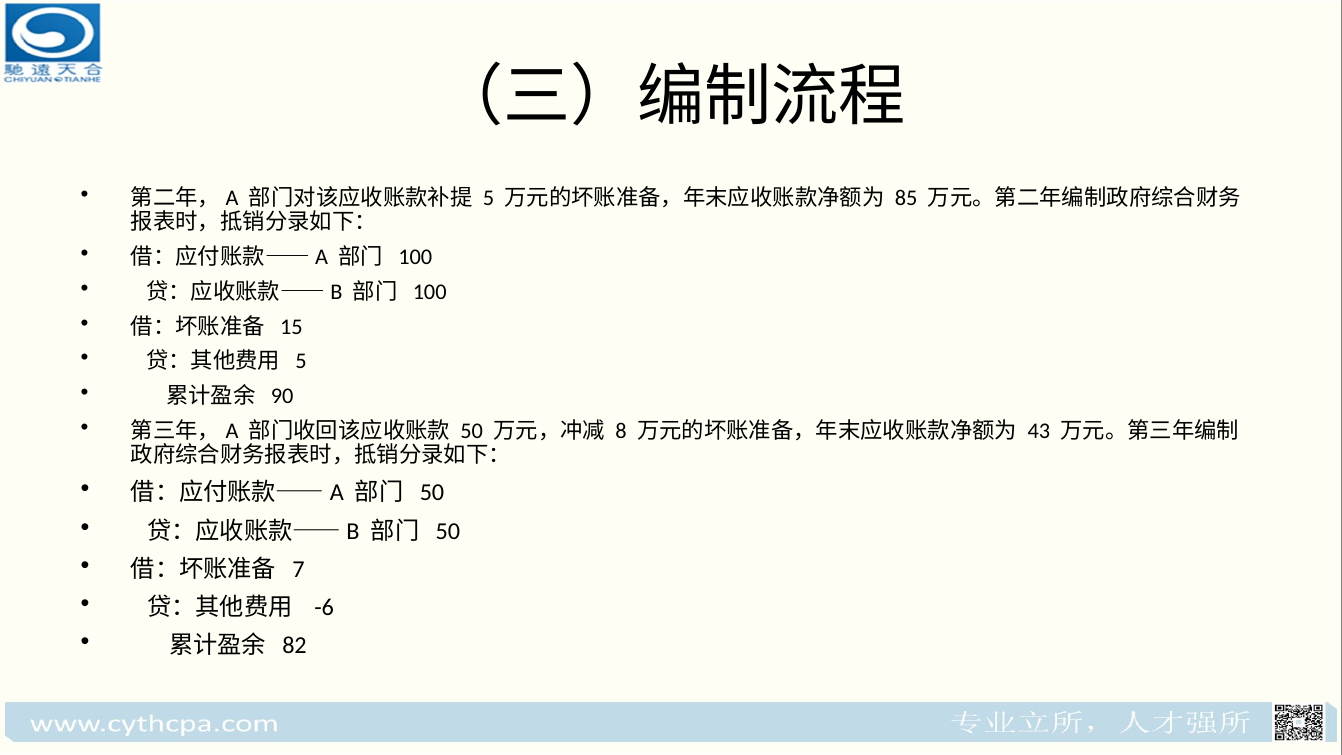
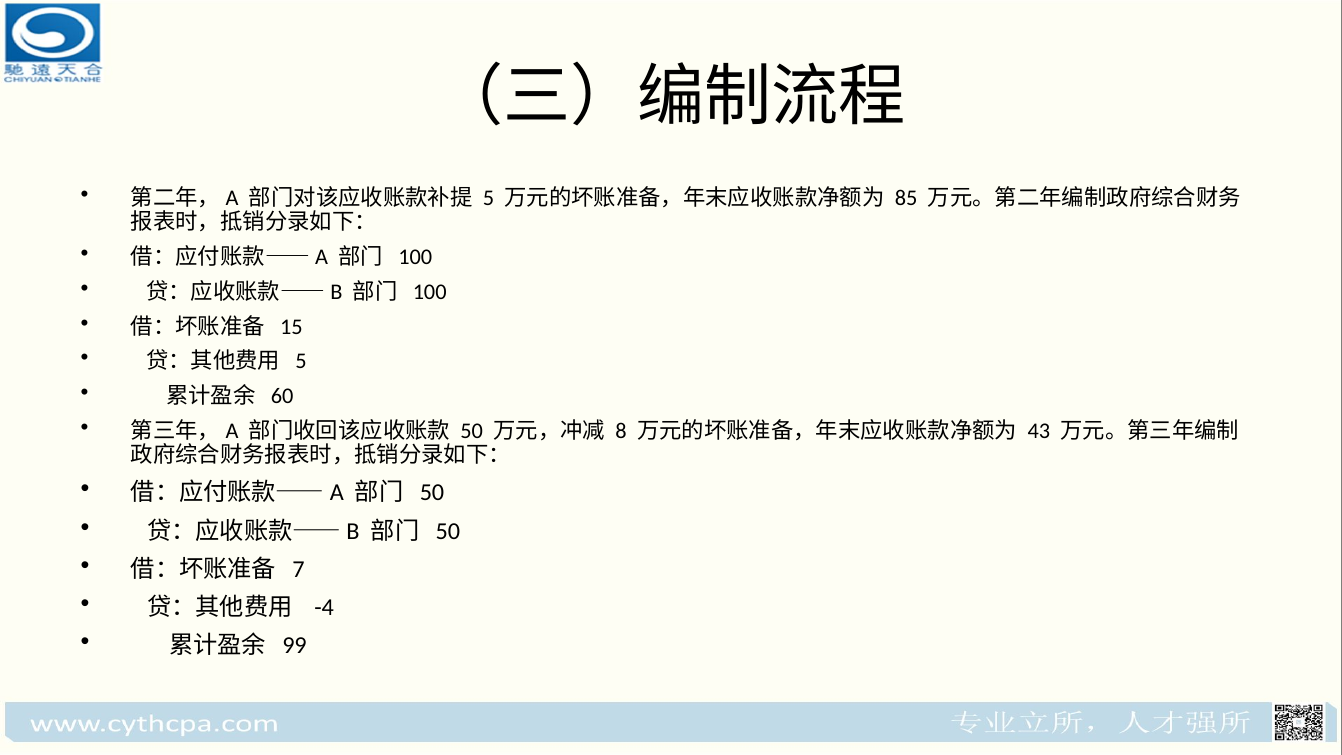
90: 90 -> 60
-6: -6 -> -4
82: 82 -> 99
